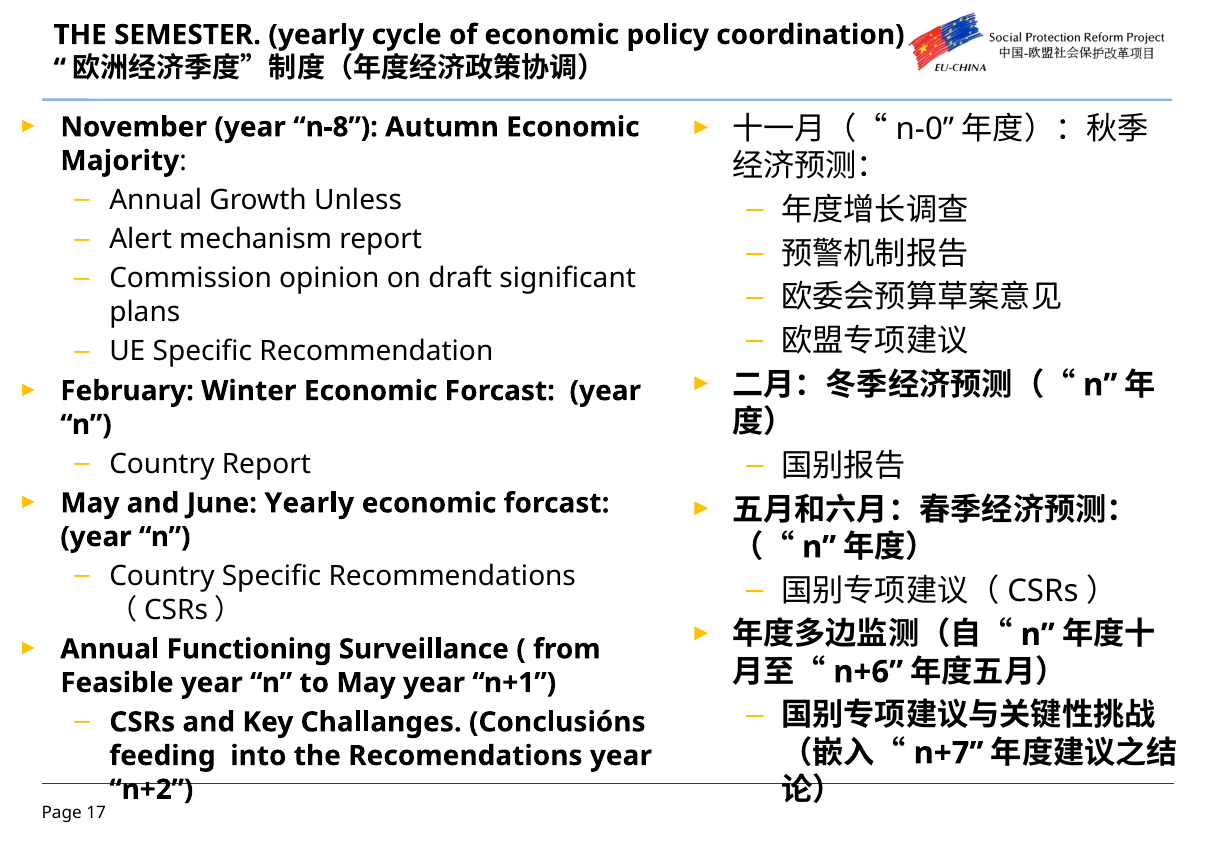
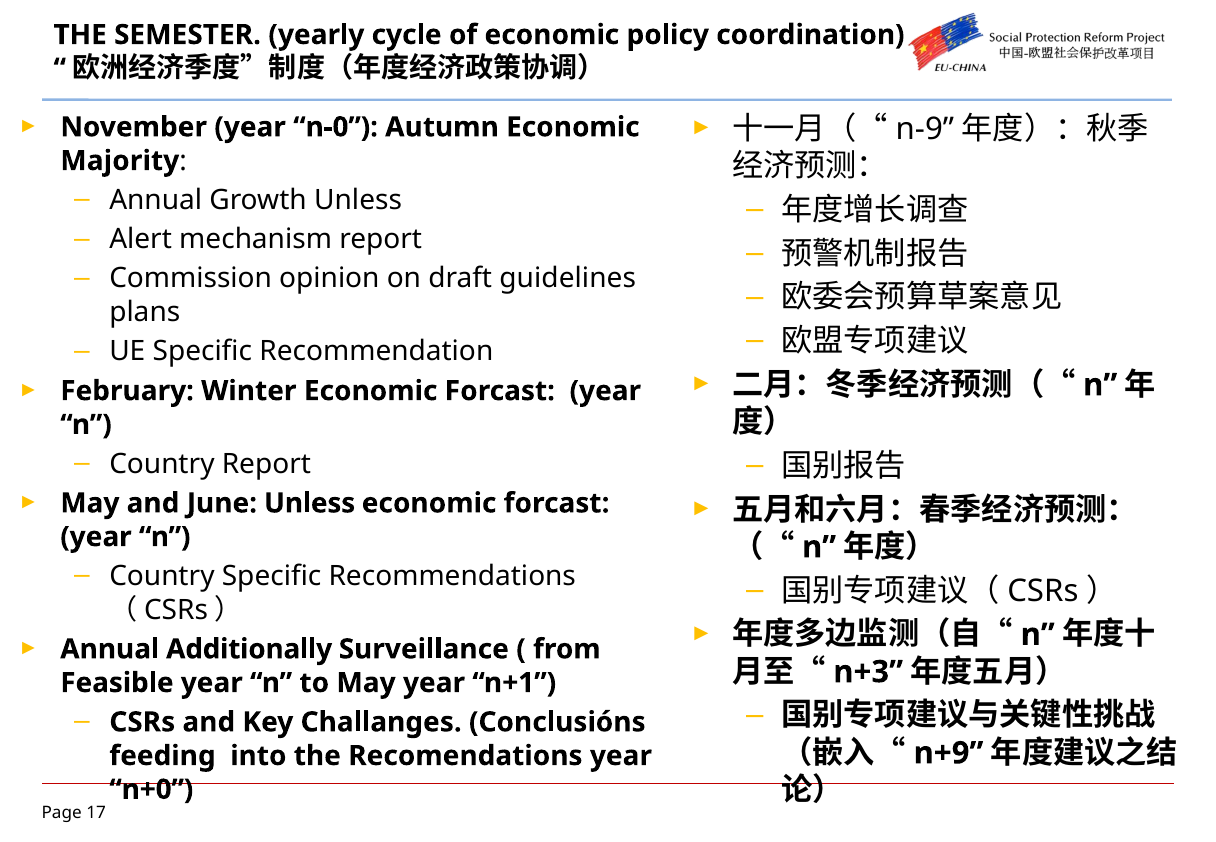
n-8: n-8 -> n-0
n-0: n-0 -> n-9
significant: significant -> guidelines
June Yearly: Yearly -> Unless
Functioning: Functioning -> Additionally
n+6: n+6 -> n+3
n+7: n+7 -> n+9
n+2: n+2 -> n+0
